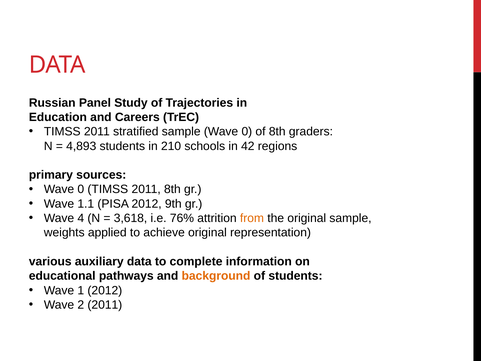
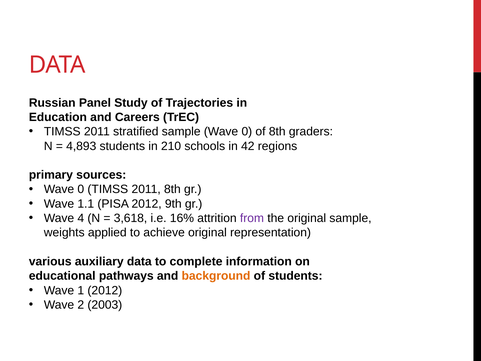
76%: 76% -> 16%
from colour: orange -> purple
2 2011: 2011 -> 2003
